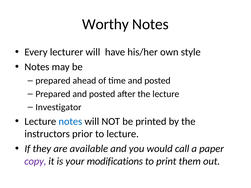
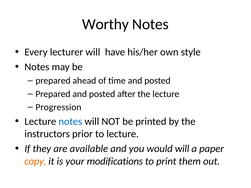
Investigator: Investigator -> Progression
would call: call -> will
copy colour: purple -> orange
